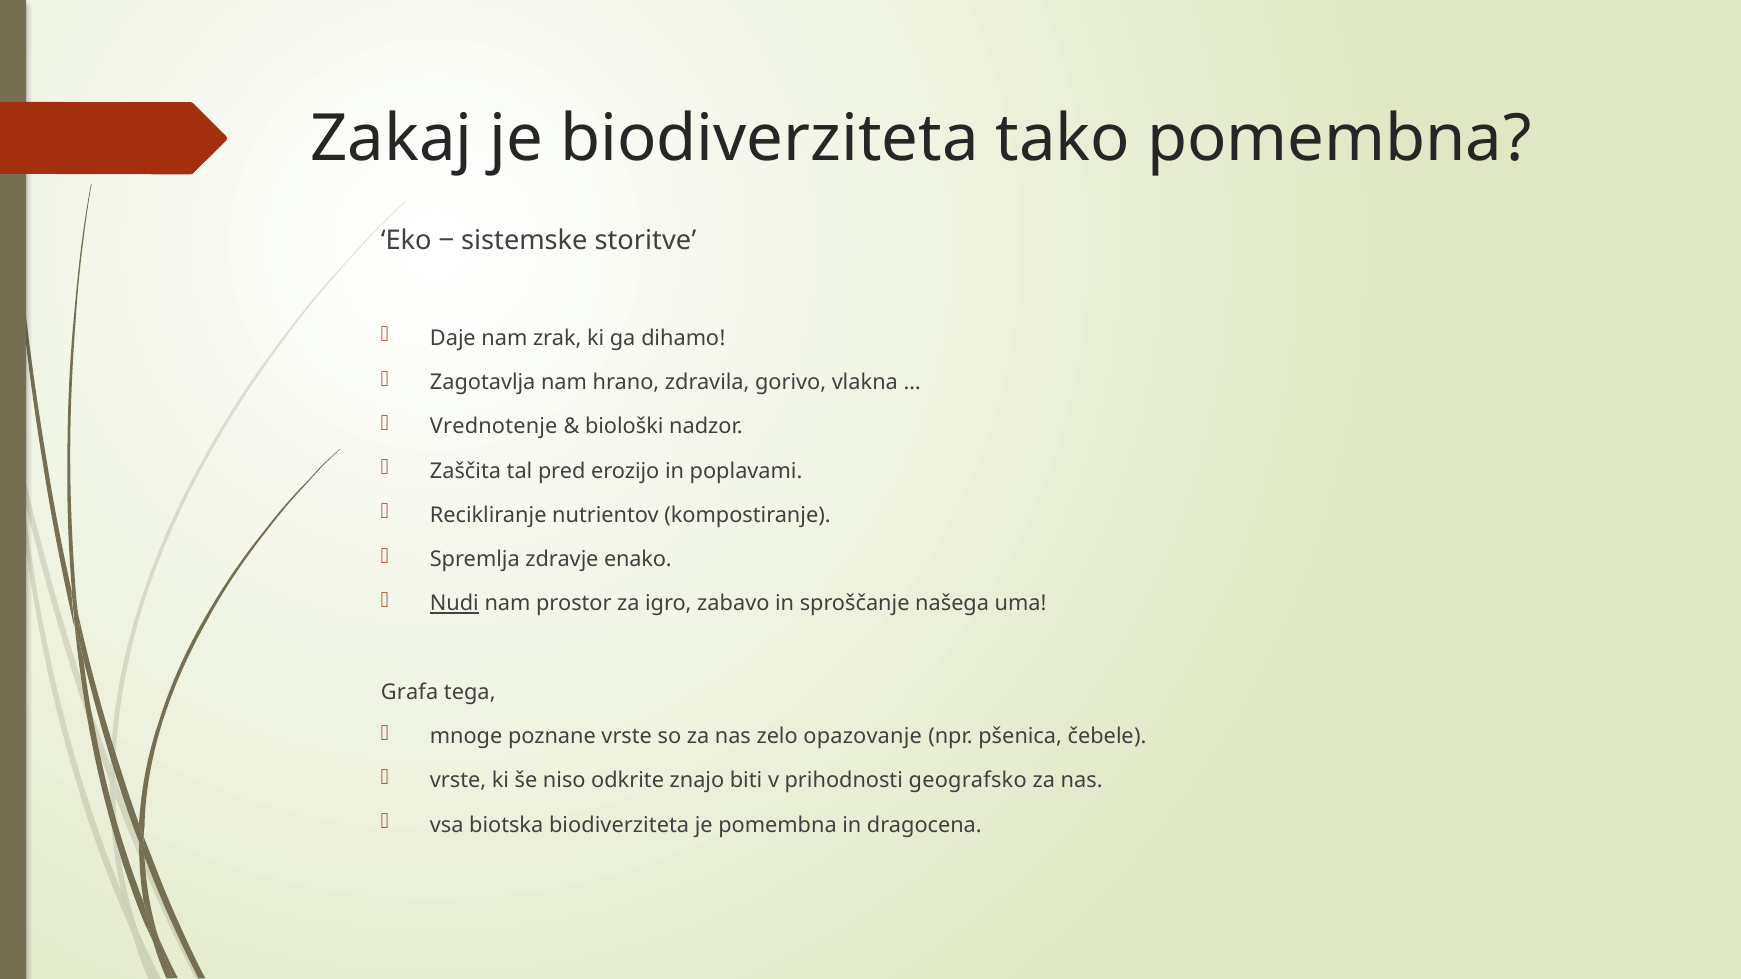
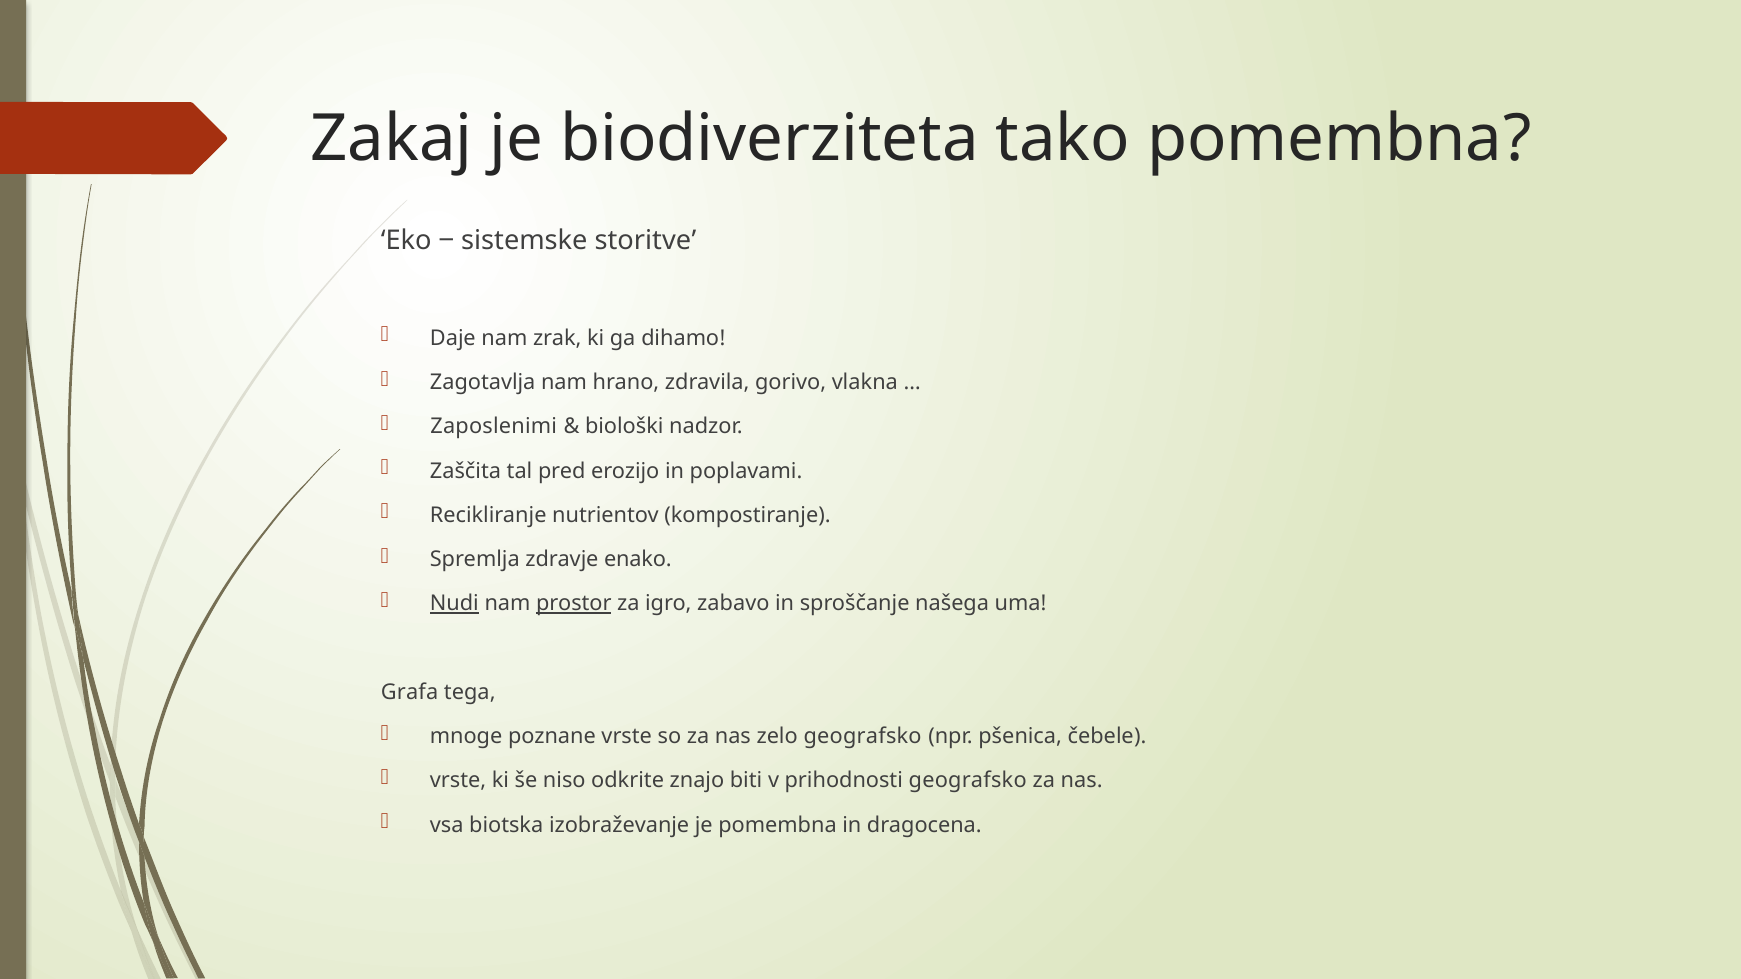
Vrednotenje: Vrednotenje -> Zaposlenimi
prostor underline: none -> present
zelo opazovanje: opazovanje -> geografsko
biotska biodiverziteta: biodiverziteta -> izobraževanje
